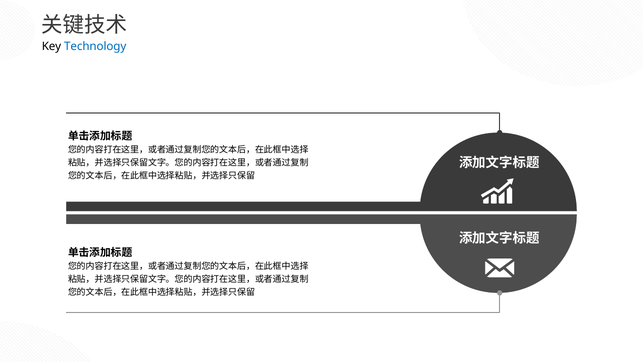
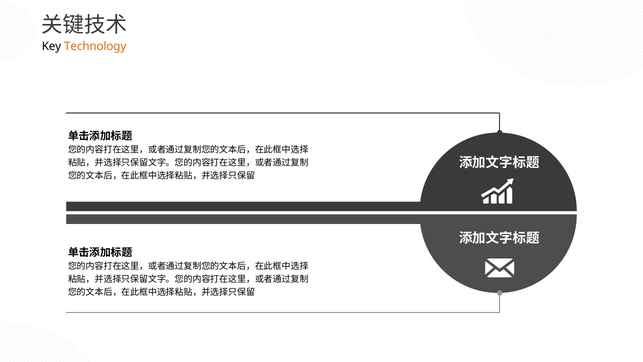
Technology colour: blue -> orange
